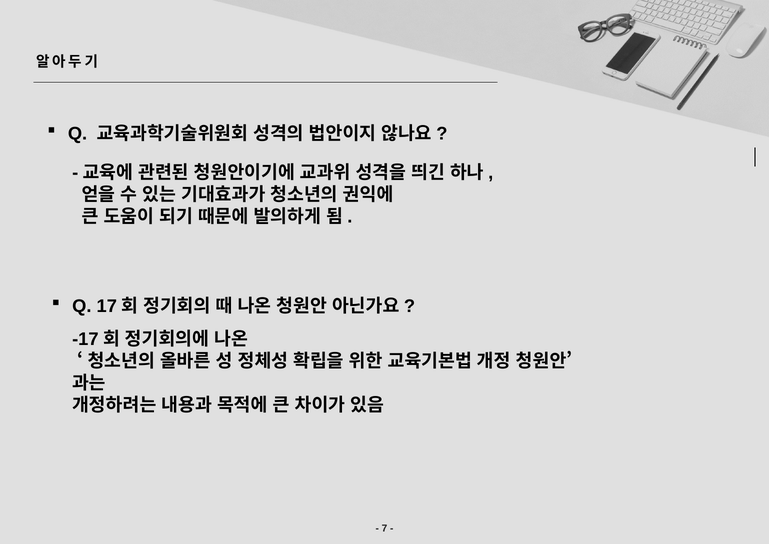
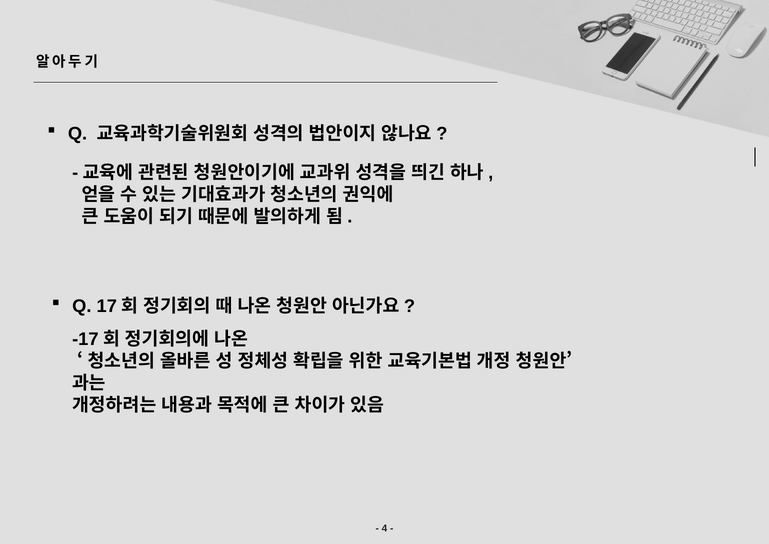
7: 7 -> 4
